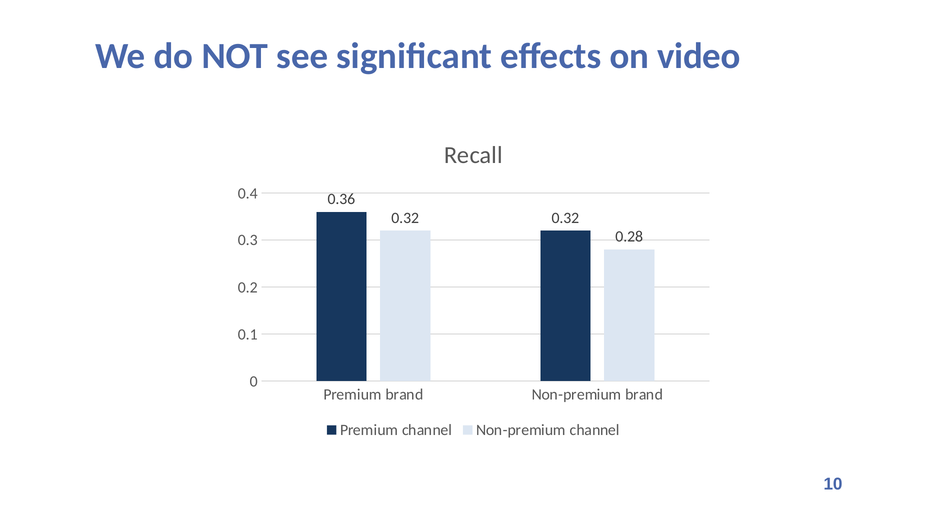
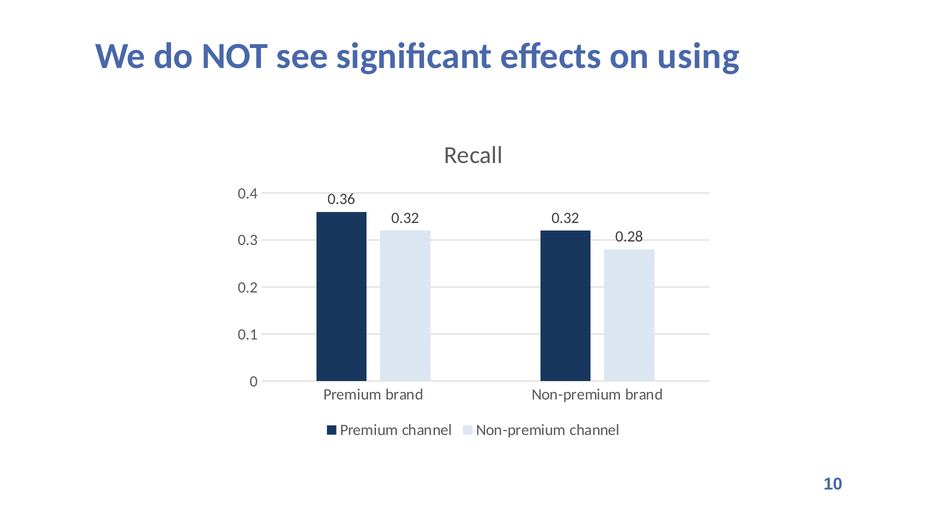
video: video -> using
